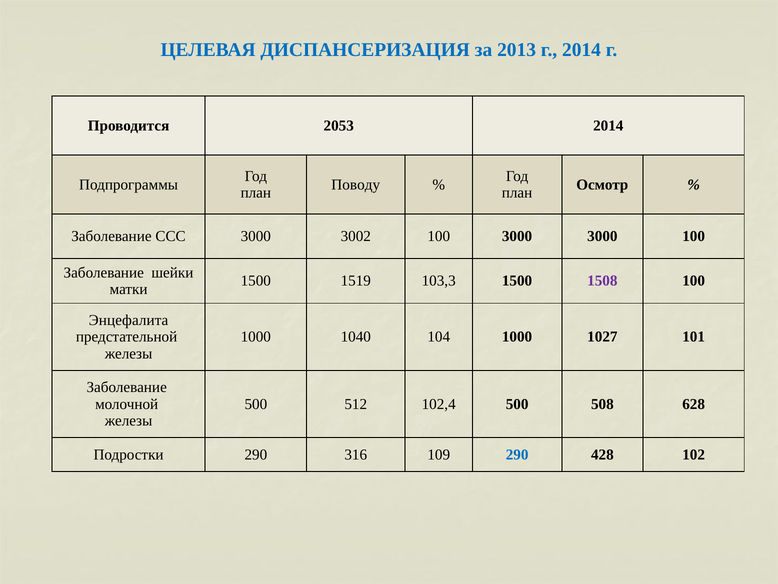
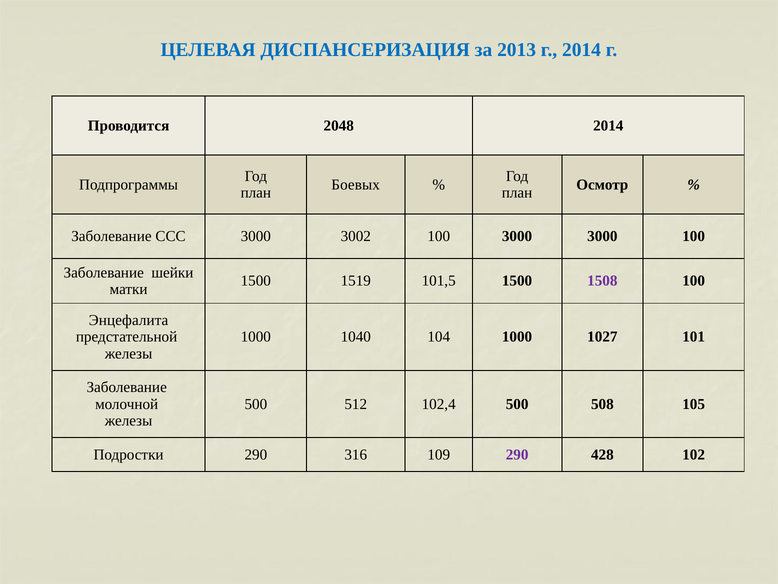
2053: 2053 -> 2048
Поводу: Поводу -> Боевых
103,3: 103,3 -> 101,5
628: 628 -> 105
290 at (517, 454) colour: blue -> purple
